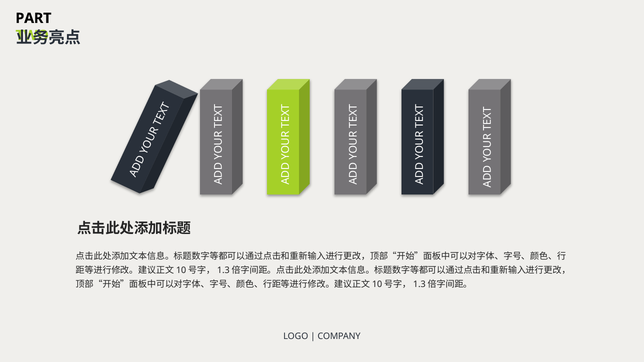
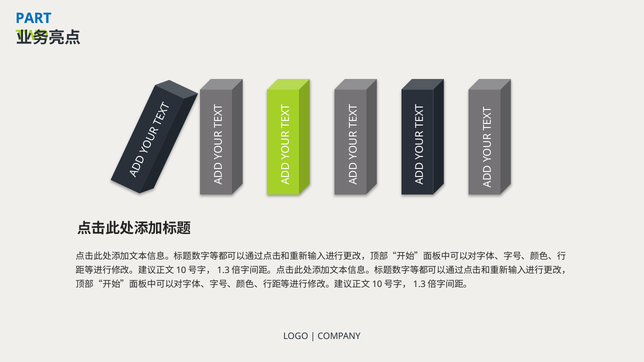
PART colour: black -> blue
